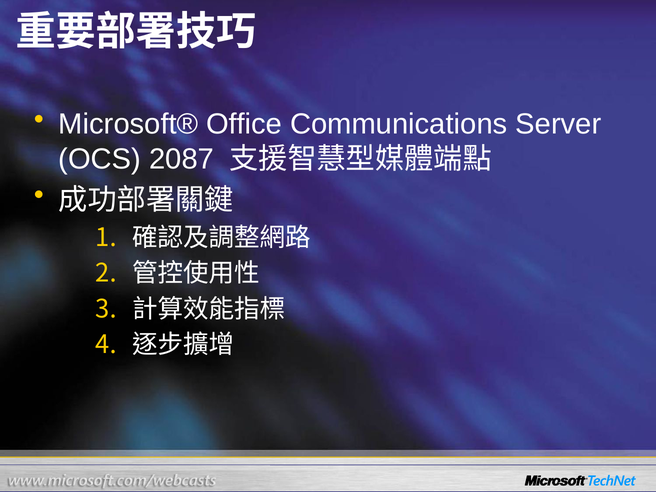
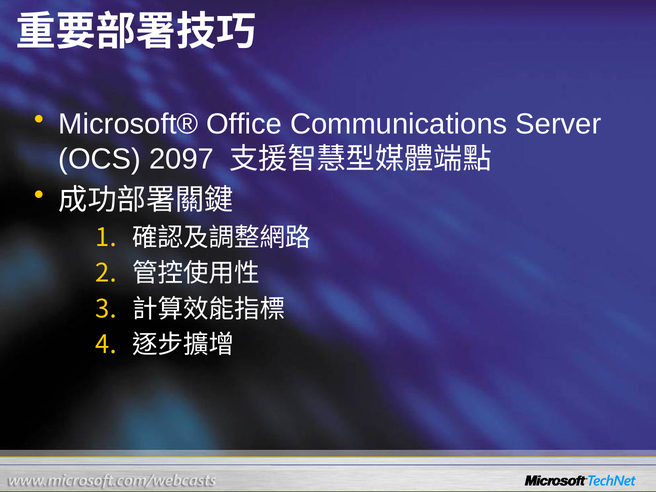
2087: 2087 -> 2097
